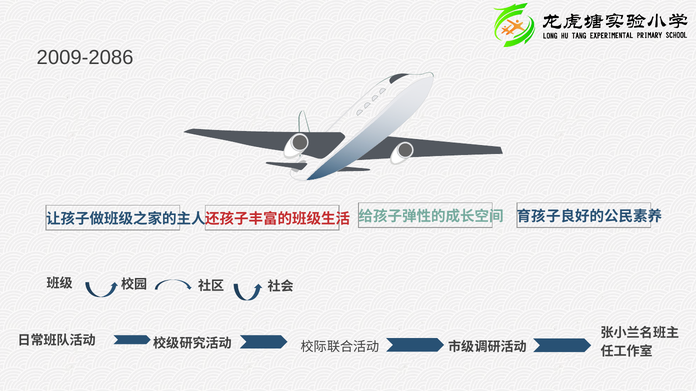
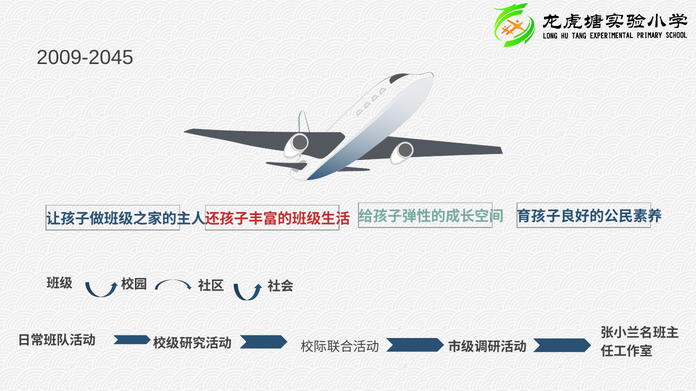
2009-2086: 2009-2086 -> 2009-2045
